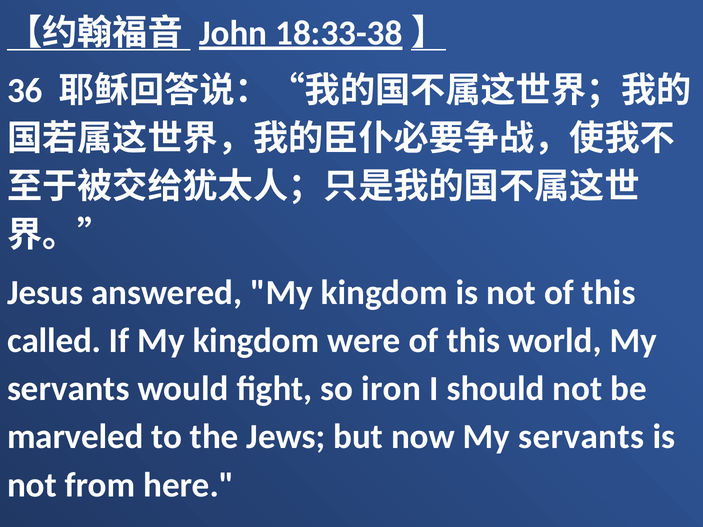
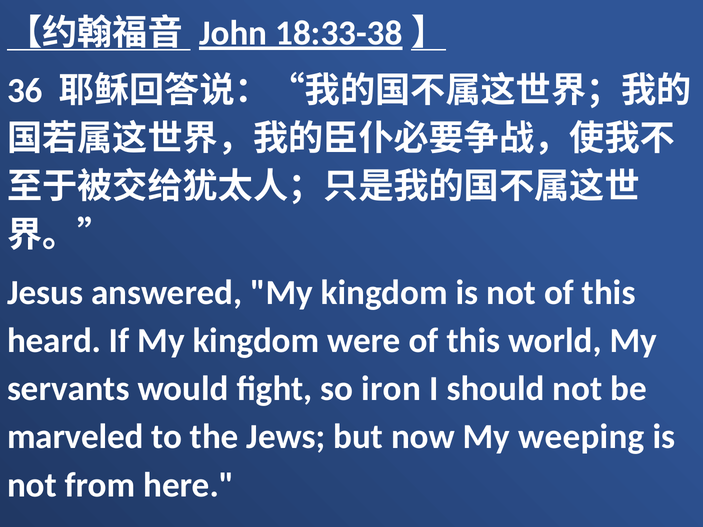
called: called -> heard
now My servants: servants -> weeping
